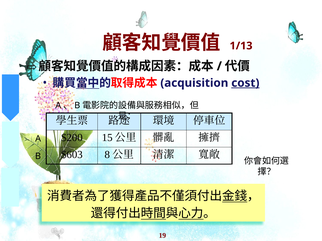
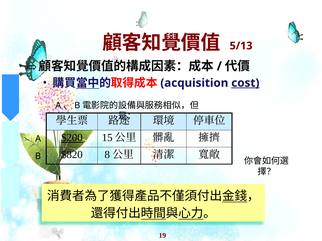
1/13: 1/13 -> 5/13
$200 underline: none -> present
$603: $603 -> $820
